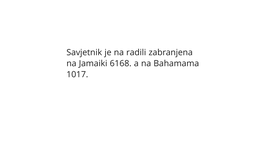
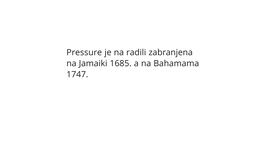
Savjetnik: Savjetnik -> Pressure
6168: 6168 -> 1685
1017: 1017 -> 1747
